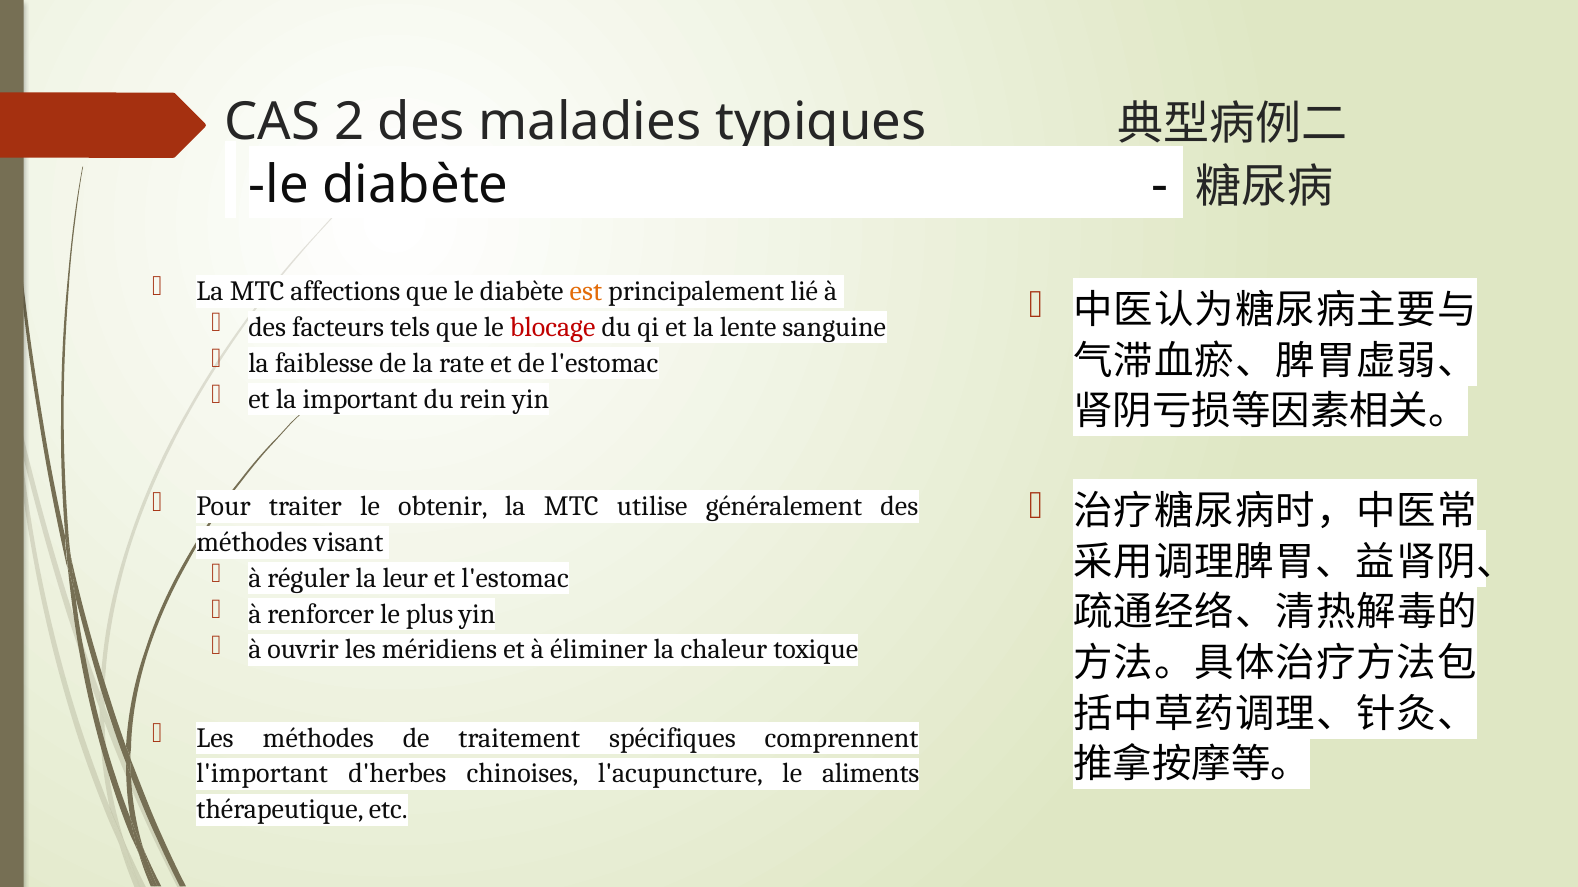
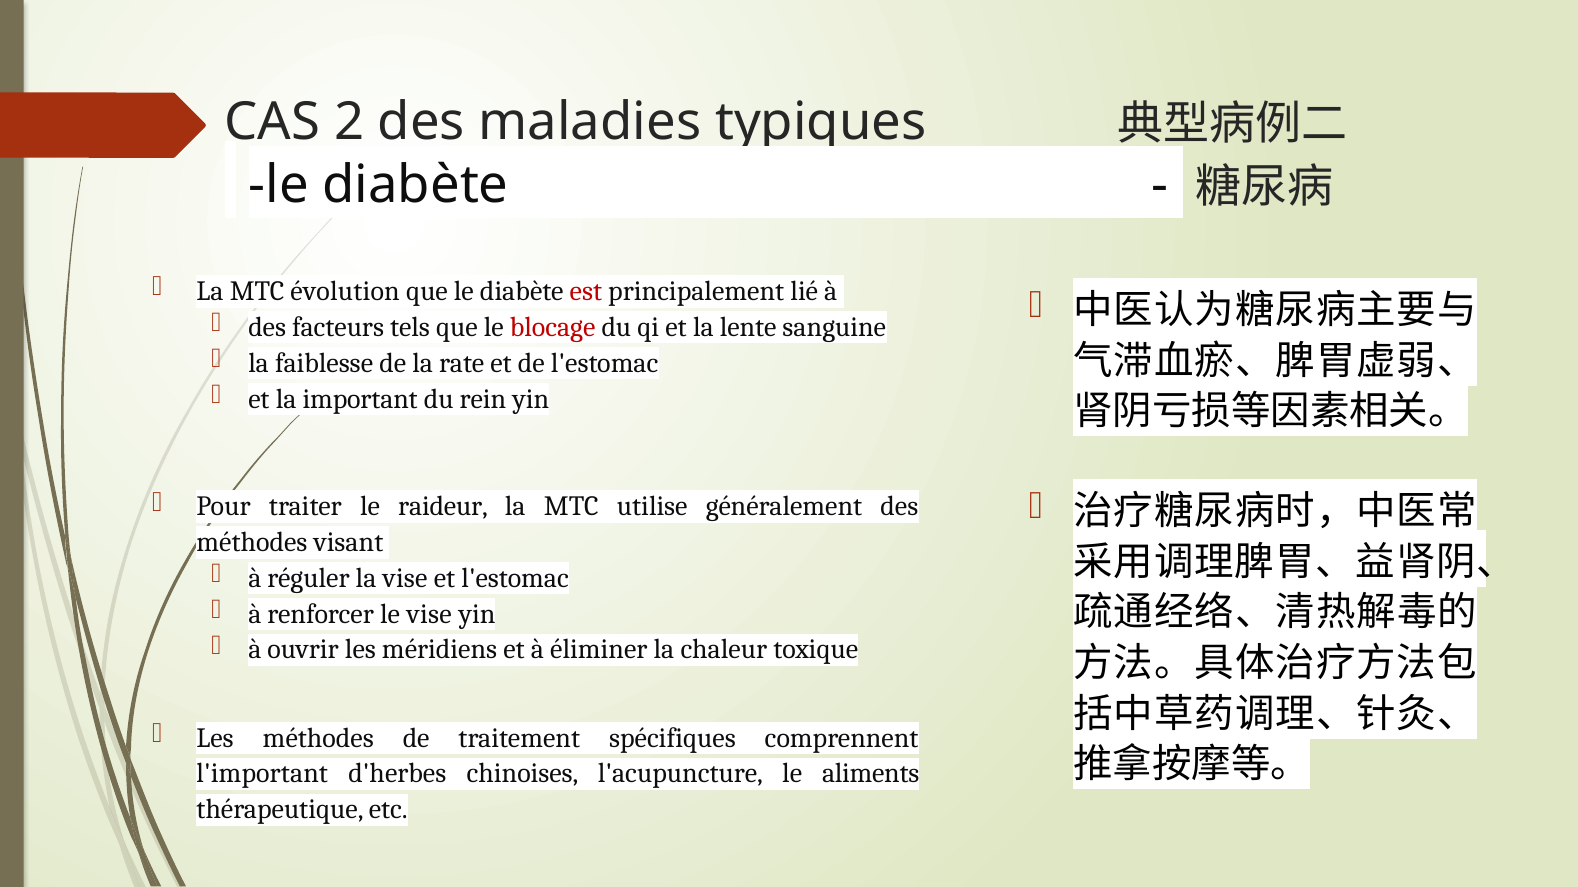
affections: affections -> évolution
est colour: orange -> red
obtenir: obtenir -> raideur
la leur: leur -> vise
le plus: plus -> vise
